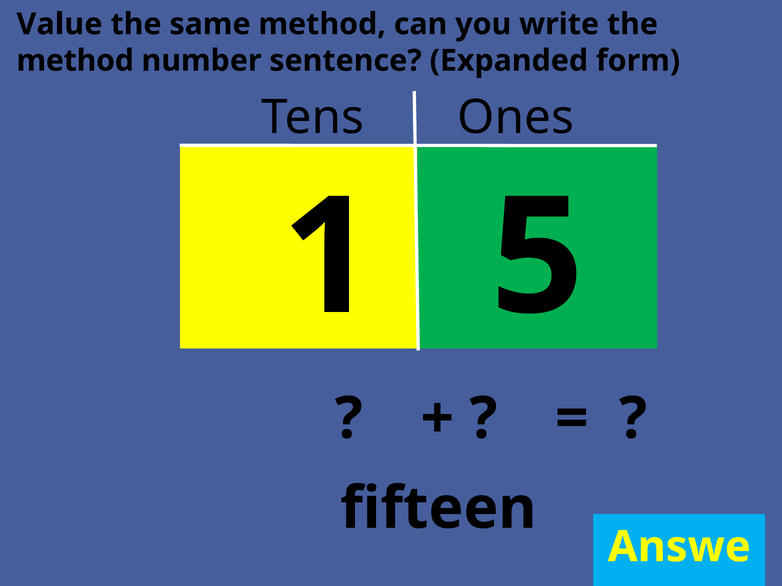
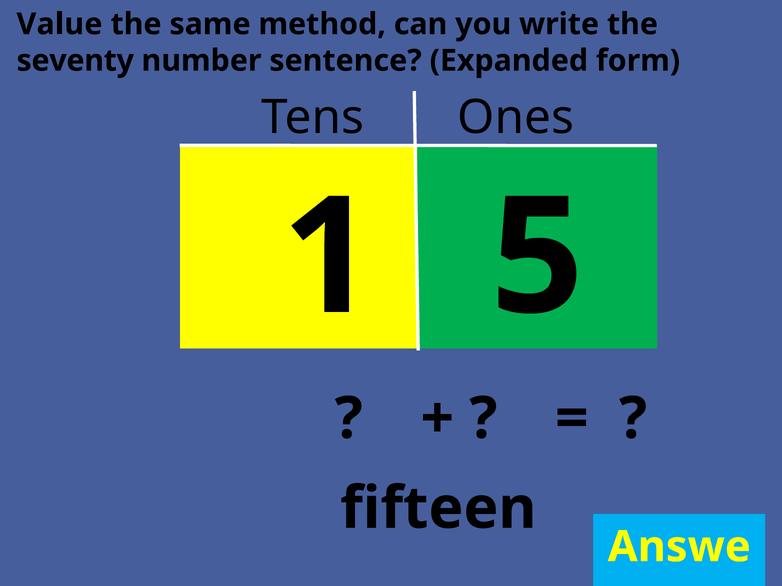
method at (75, 61): method -> seventy
